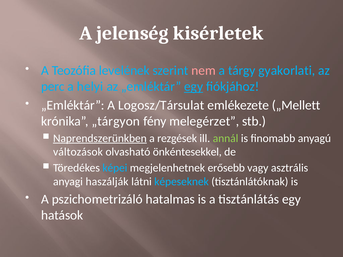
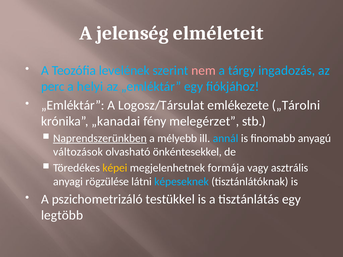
kisérletek: kisérletek -> elméleteit
gyakorlati: gyakorlati -> ingadozás
egy at (194, 87) underline: present -> none
„Mellett: „Mellett -> „Tárolni
„tárgyon: „tárgyon -> „kanadai
rezgések: rezgések -> mélyebb
annál colour: light green -> light blue
képei colour: light blue -> yellow
erősebb: erősebb -> formája
haszálják: haszálják -> rögzülése
hatalmas: hatalmas -> testükkel
hatások: hatások -> legtöbb
